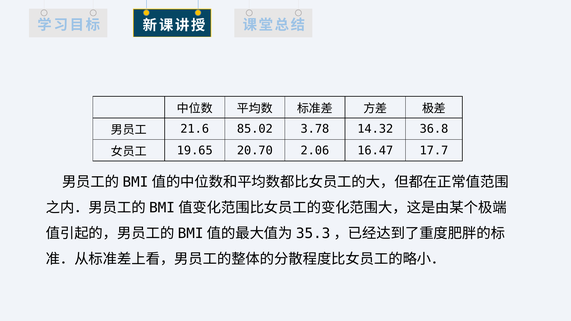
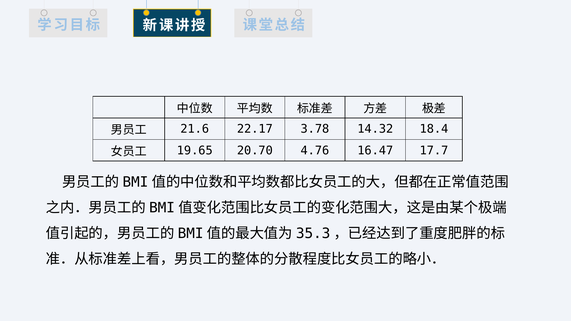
85.02: 85.02 -> 22.17
36.8: 36.8 -> 18.4
2.06: 2.06 -> 4.76
